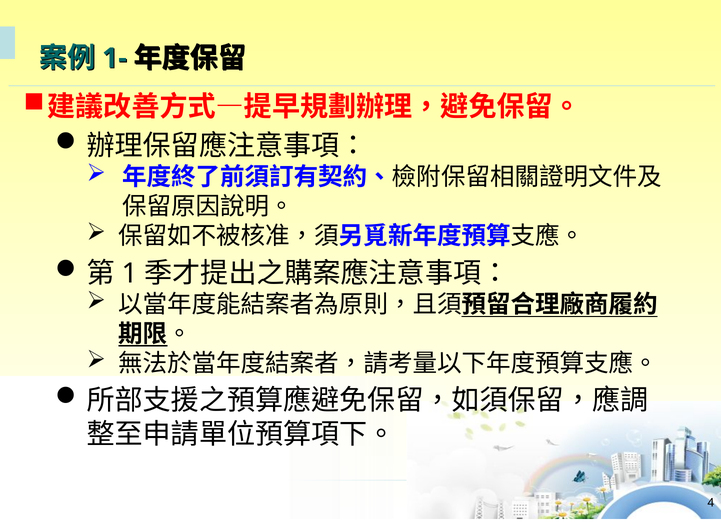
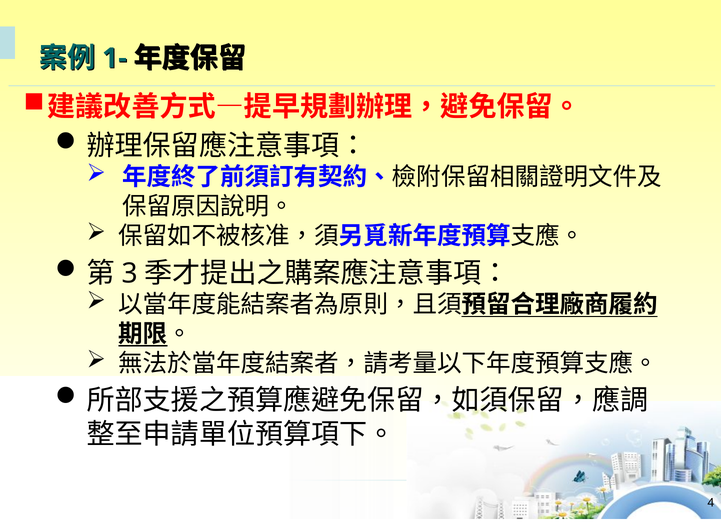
1: 1 -> 3
